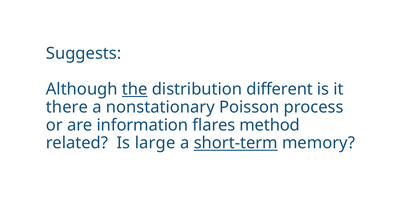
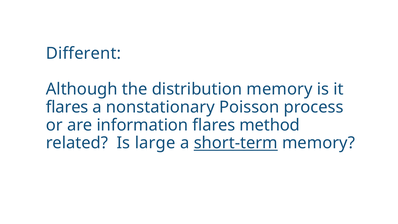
Suggests: Suggests -> Different
the underline: present -> none
distribution different: different -> memory
there at (67, 107): there -> flares
